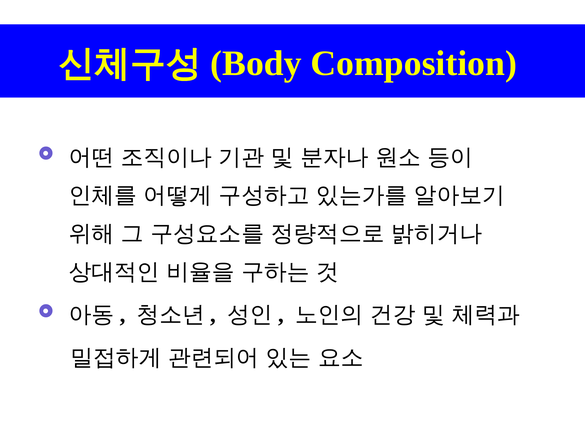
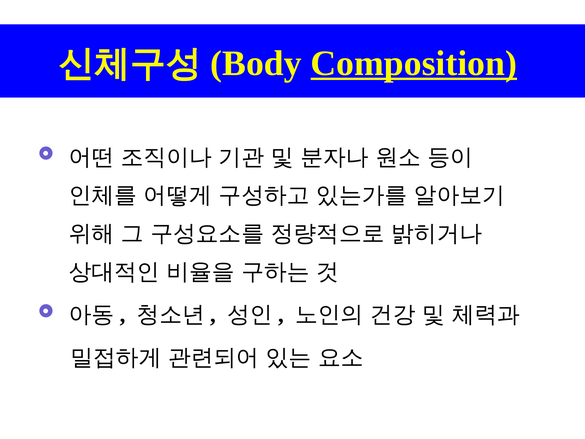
Composition underline: none -> present
